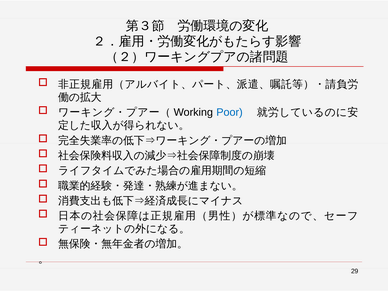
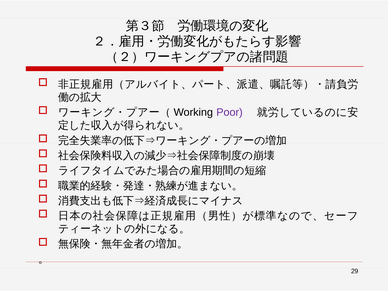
Poor colour: blue -> purple
